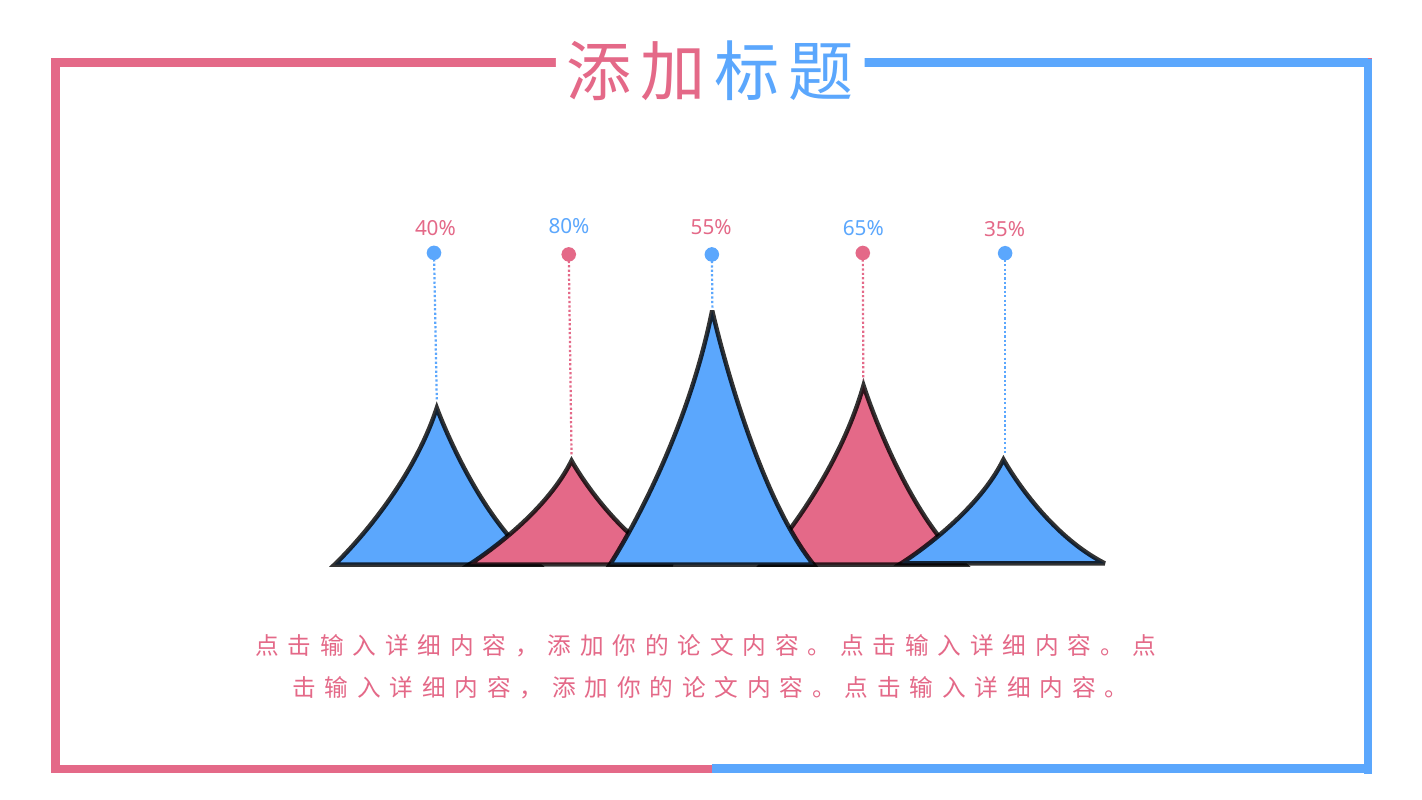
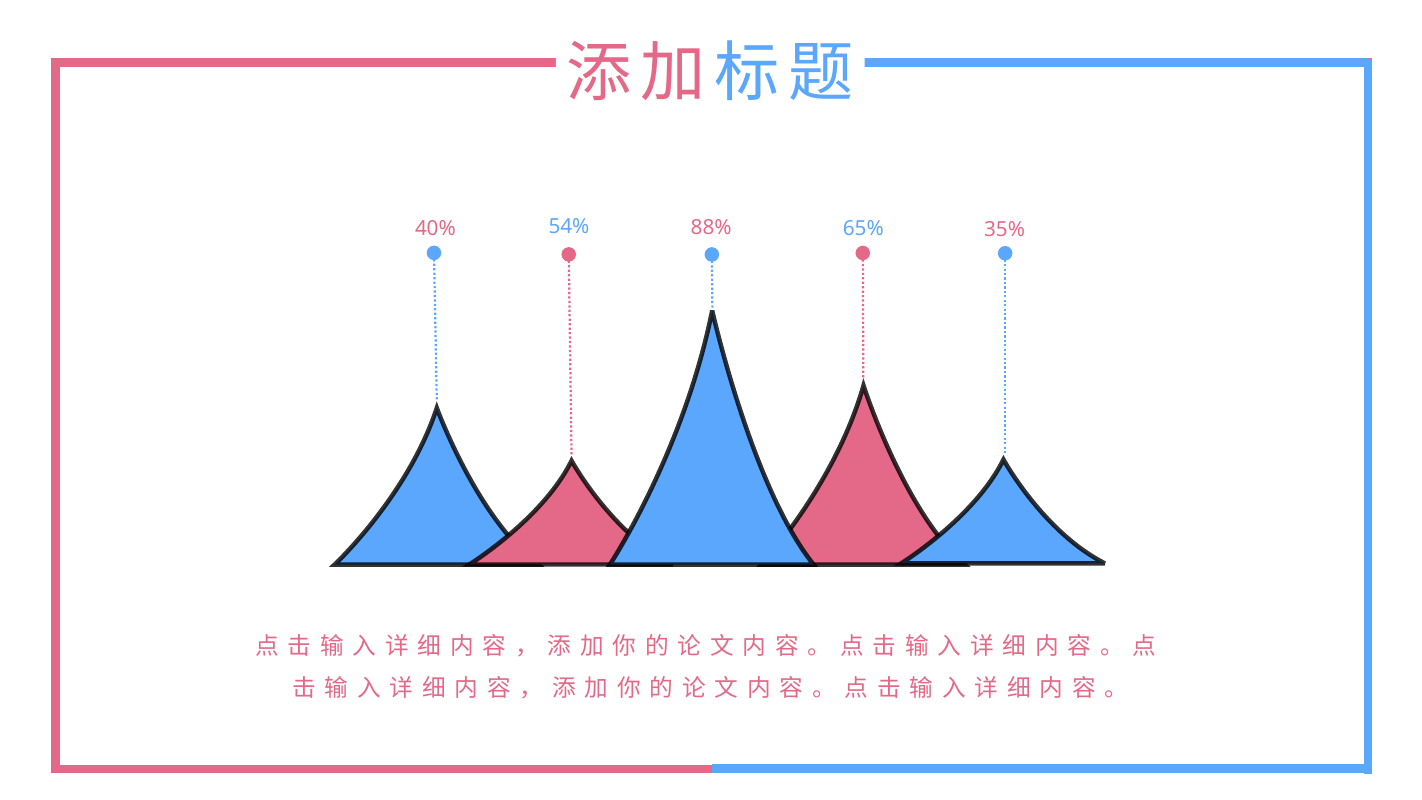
55%: 55% -> 88%
80%: 80% -> 54%
